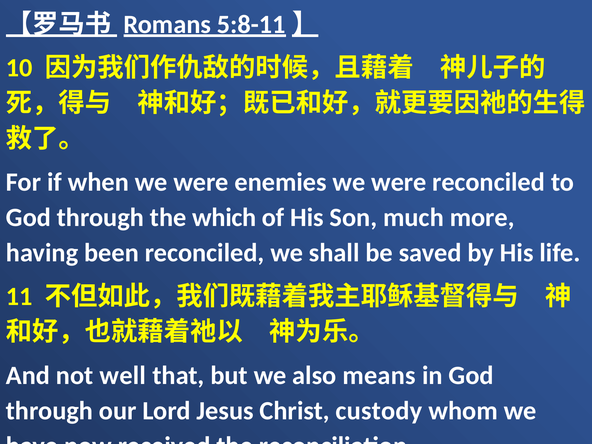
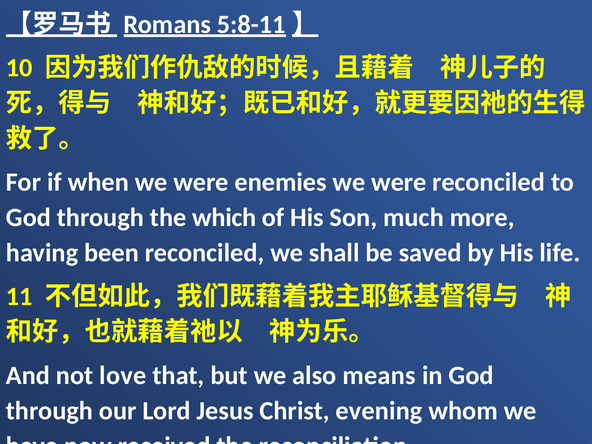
well: well -> love
custody: custody -> evening
